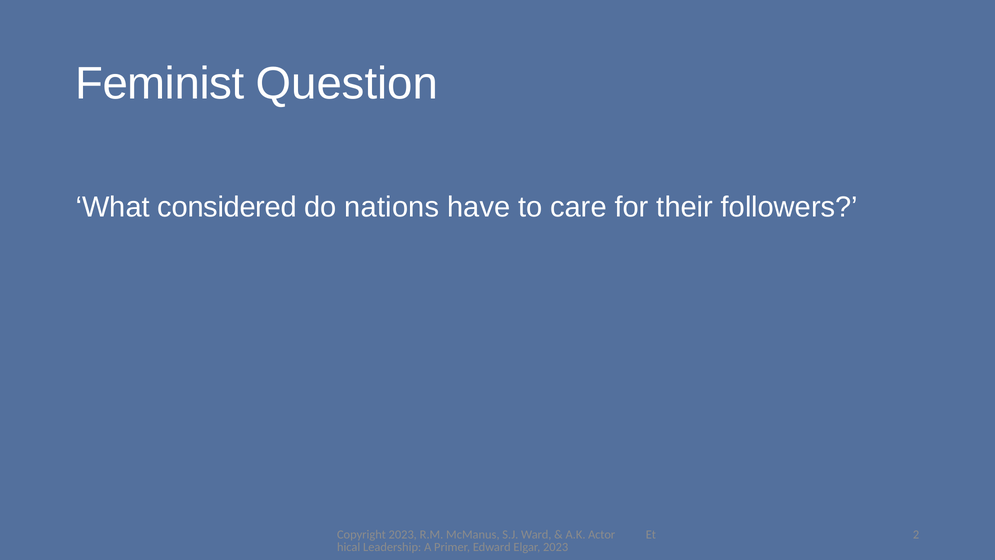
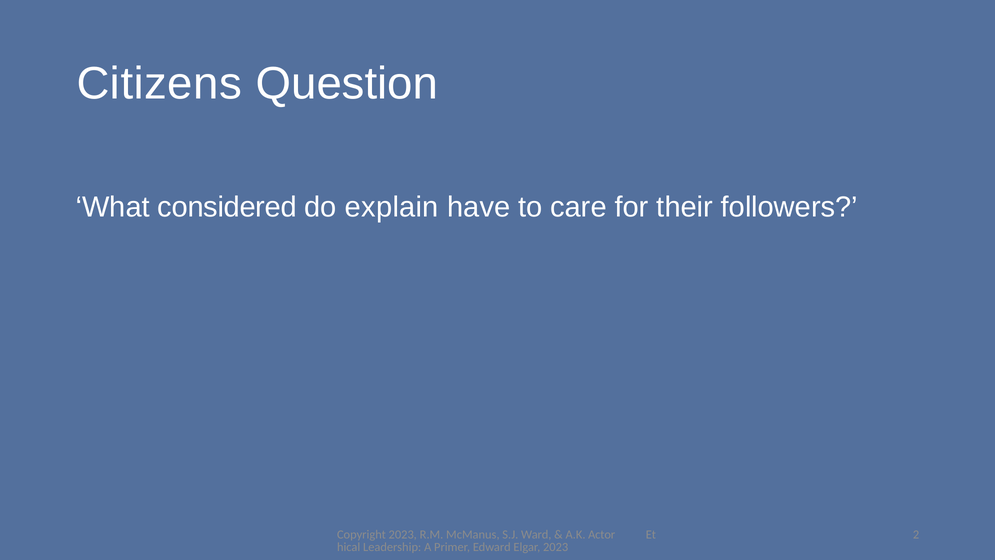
Feminist: Feminist -> Citizens
nations: nations -> explain
